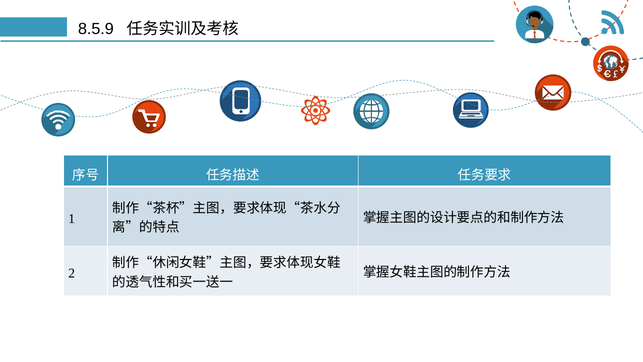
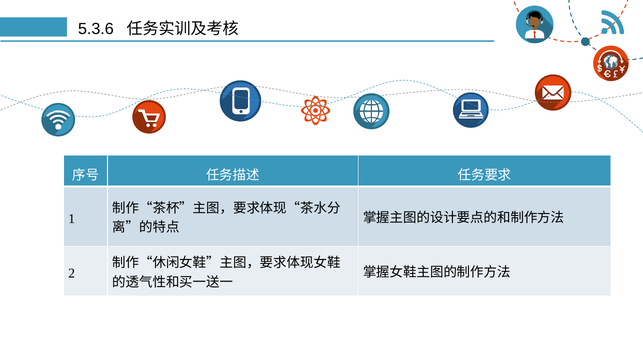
8.5.9: 8.5.9 -> 5.3.6
